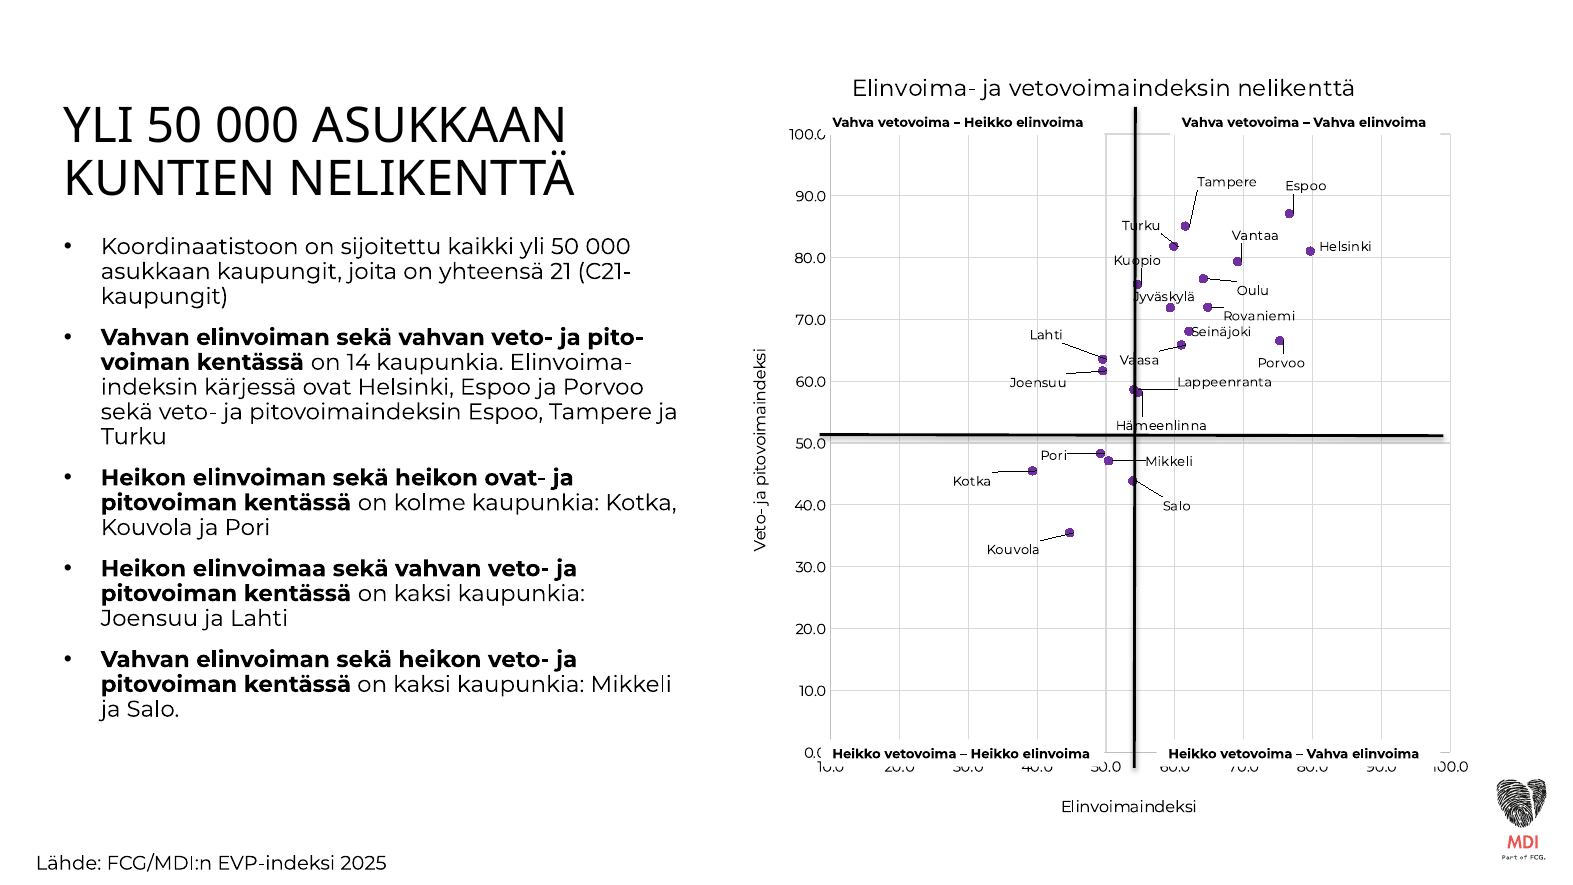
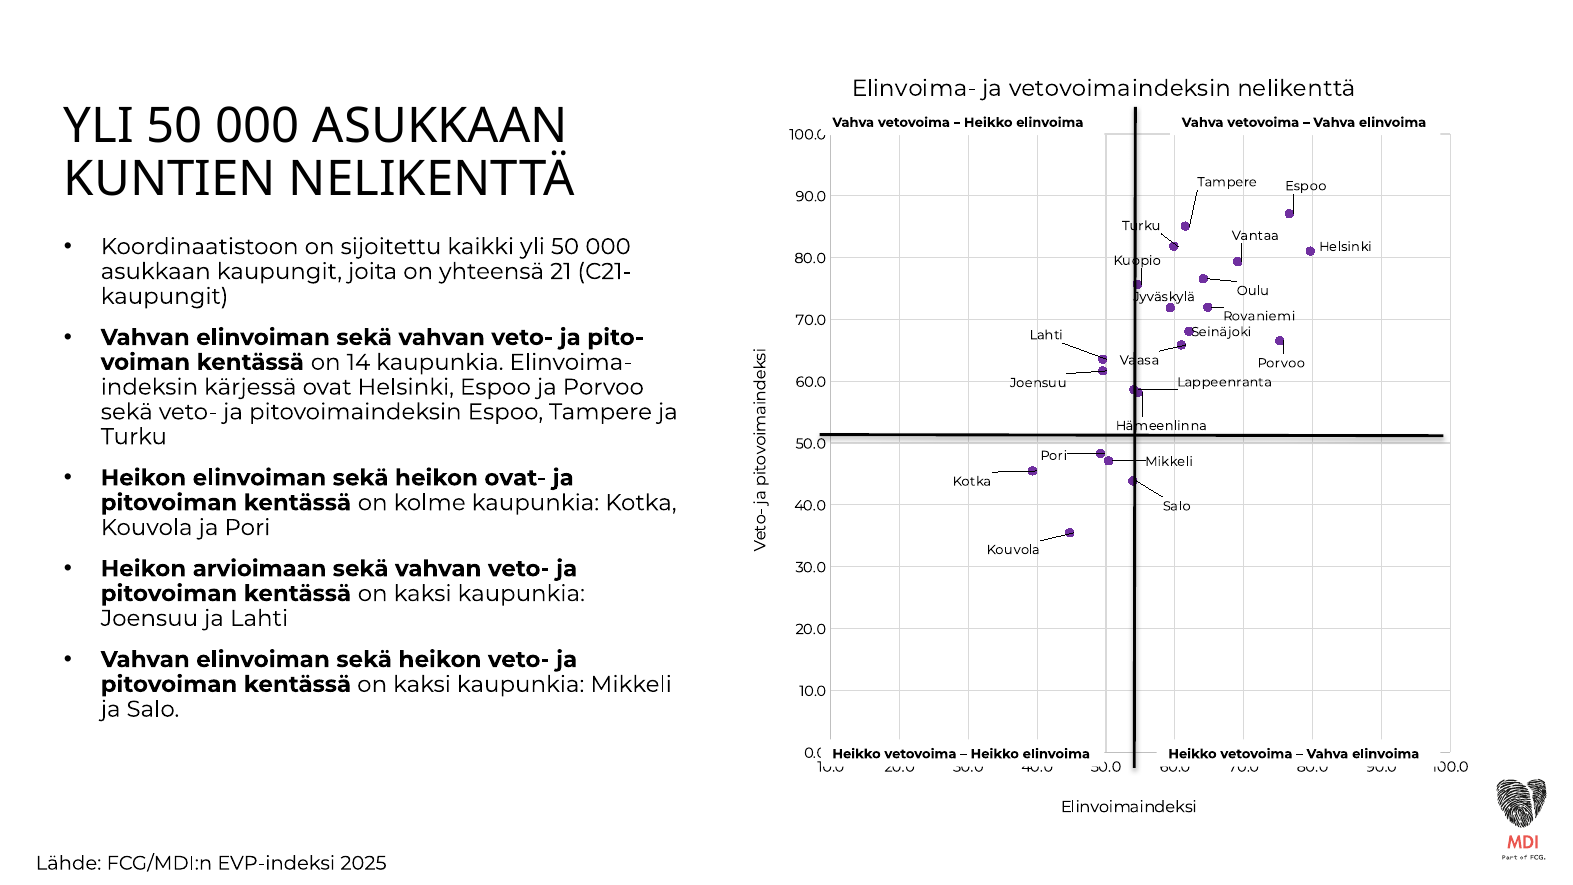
elinvoimaa: elinvoimaa -> arvioimaan
